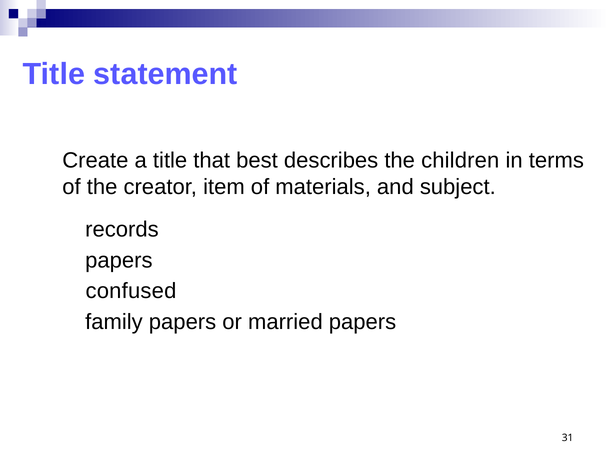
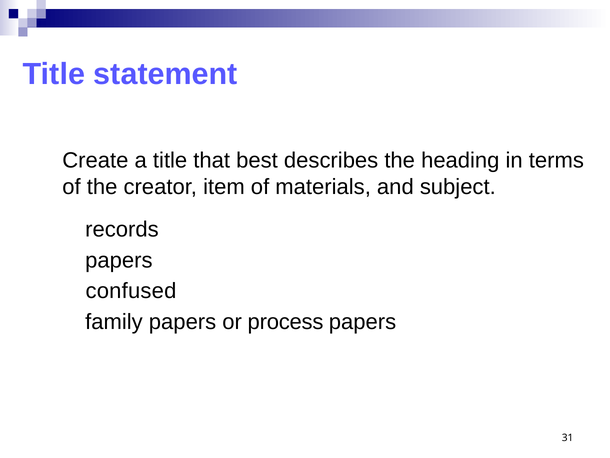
children: children -> heading
married: married -> process
